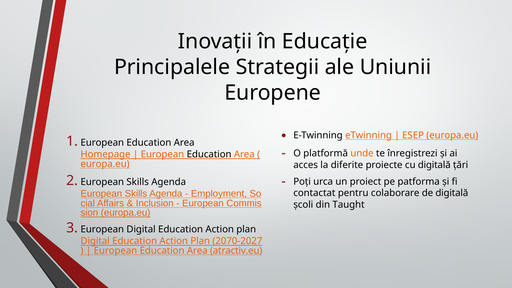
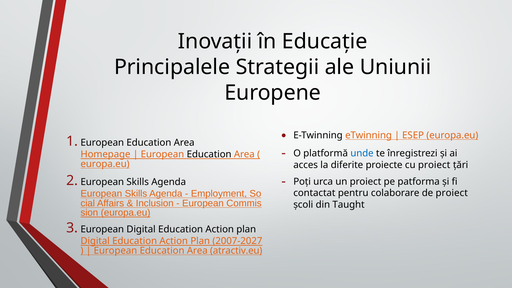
unde colour: orange -> blue
cu digitală: digitală -> proiect
de digitală: digitală -> proiect
2070-2027: 2070-2027 -> 2007-2027
